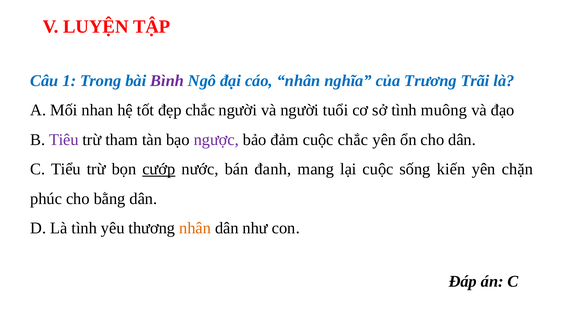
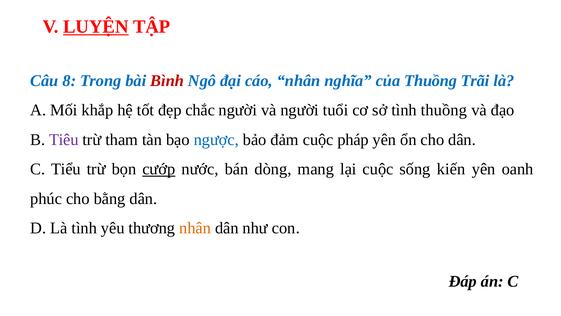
LUYỆN underline: none -> present
1: 1 -> 8
Bình colour: purple -> red
của Trương: Trương -> Thuồng
nhan: nhan -> khắp
tình muông: muông -> thuồng
ngược colour: purple -> blue
cuộc chắc: chắc -> pháp
đanh: đanh -> dòng
chặn: chặn -> oanh
